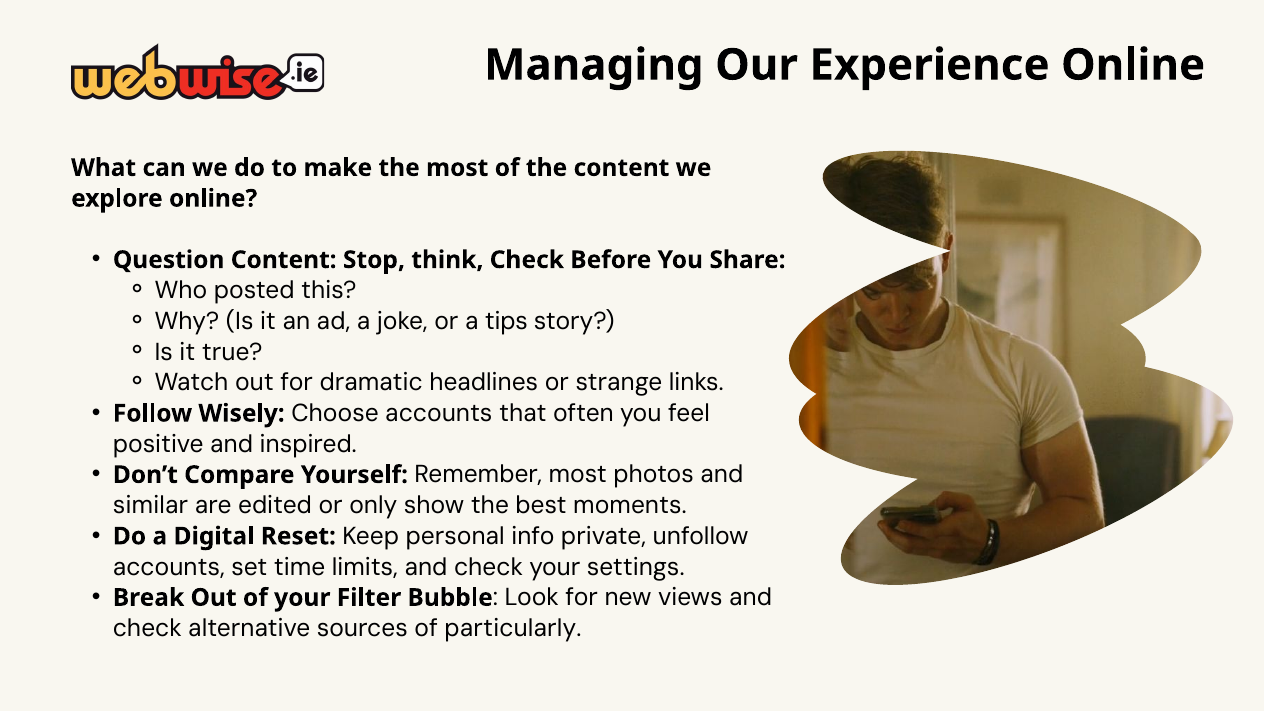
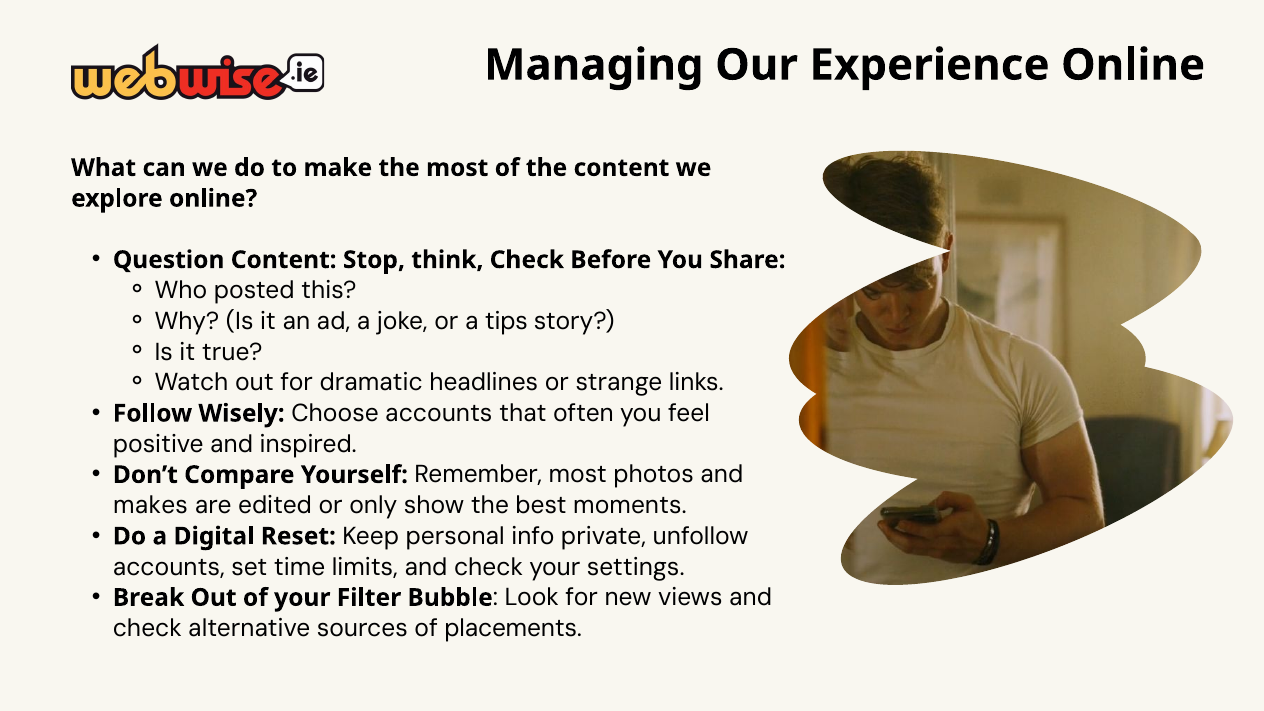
similar: similar -> makes
particularly: particularly -> placements
